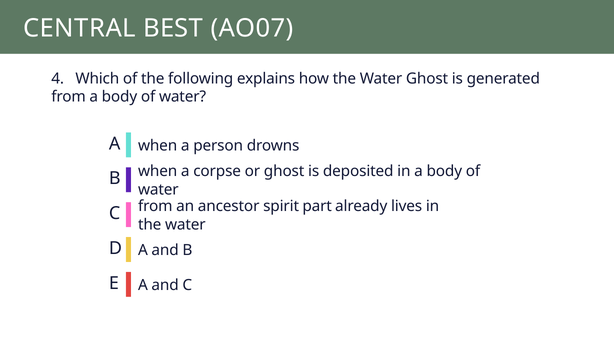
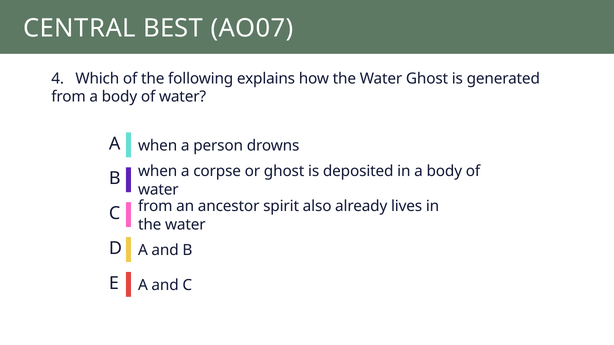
part: part -> also
